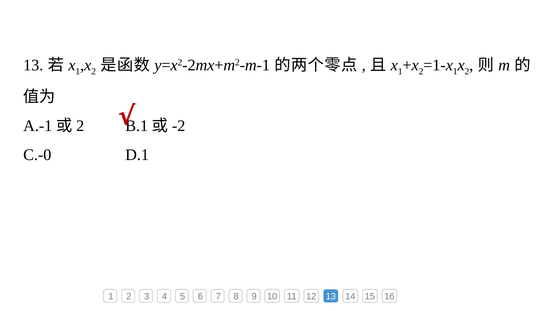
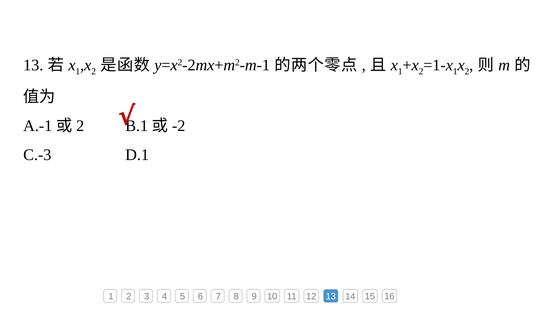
C.-0: C.-0 -> C.-3
